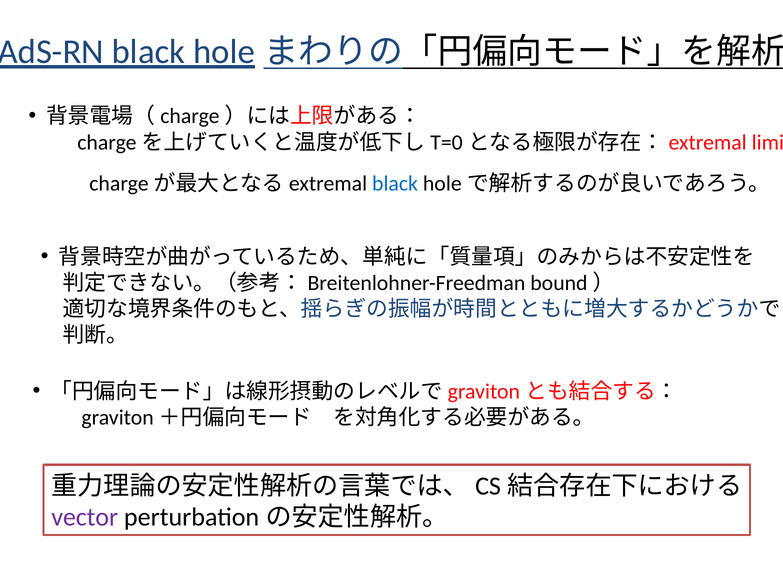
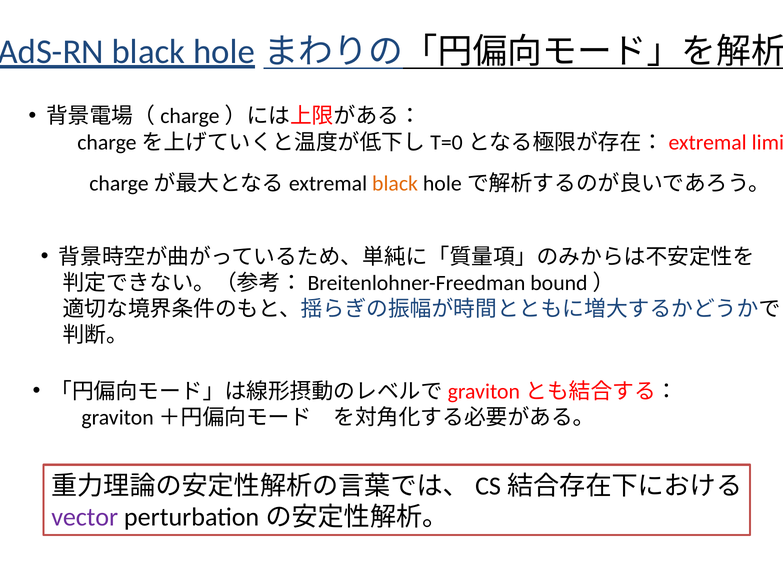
black at (395, 184) colour: blue -> orange
